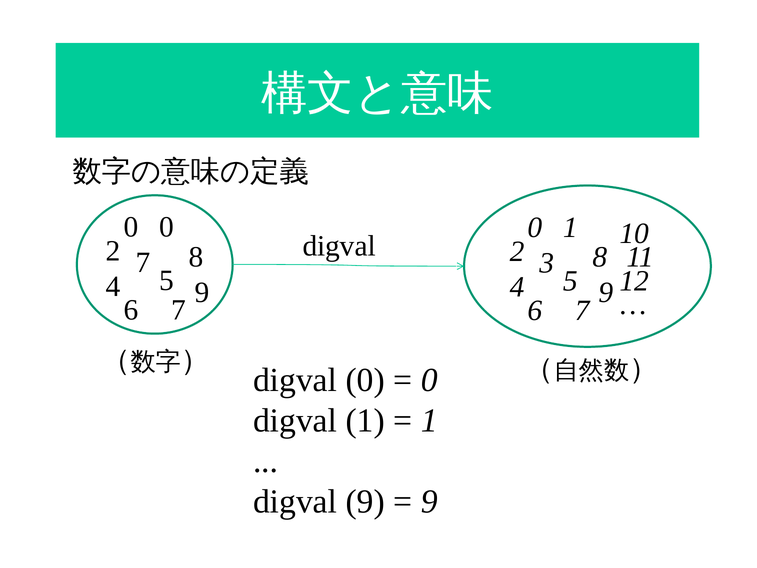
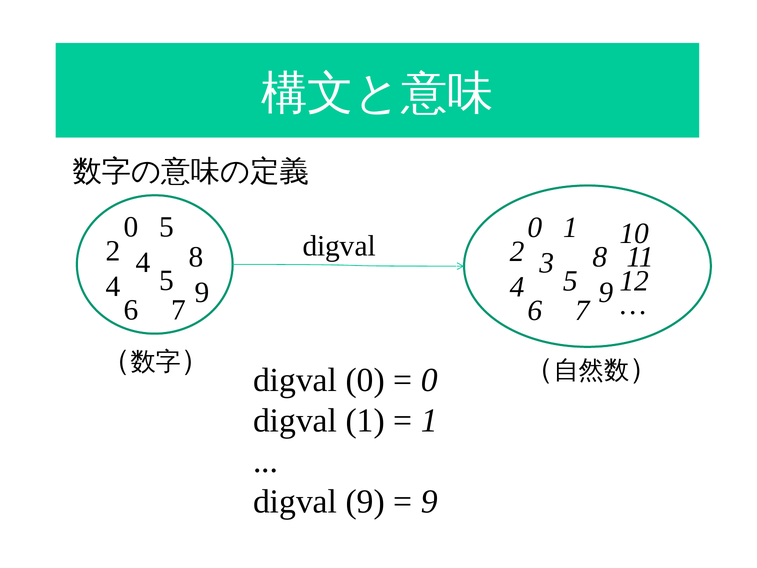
0 0: 0 -> 5
2 7: 7 -> 4
